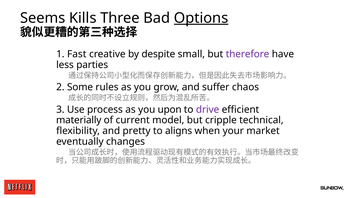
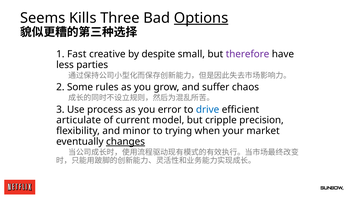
upon: upon -> error
drive colour: purple -> blue
materially: materially -> articulate
technical: technical -> precision
pretty: pretty -> minor
aligns: aligns -> trying
changes underline: none -> present
